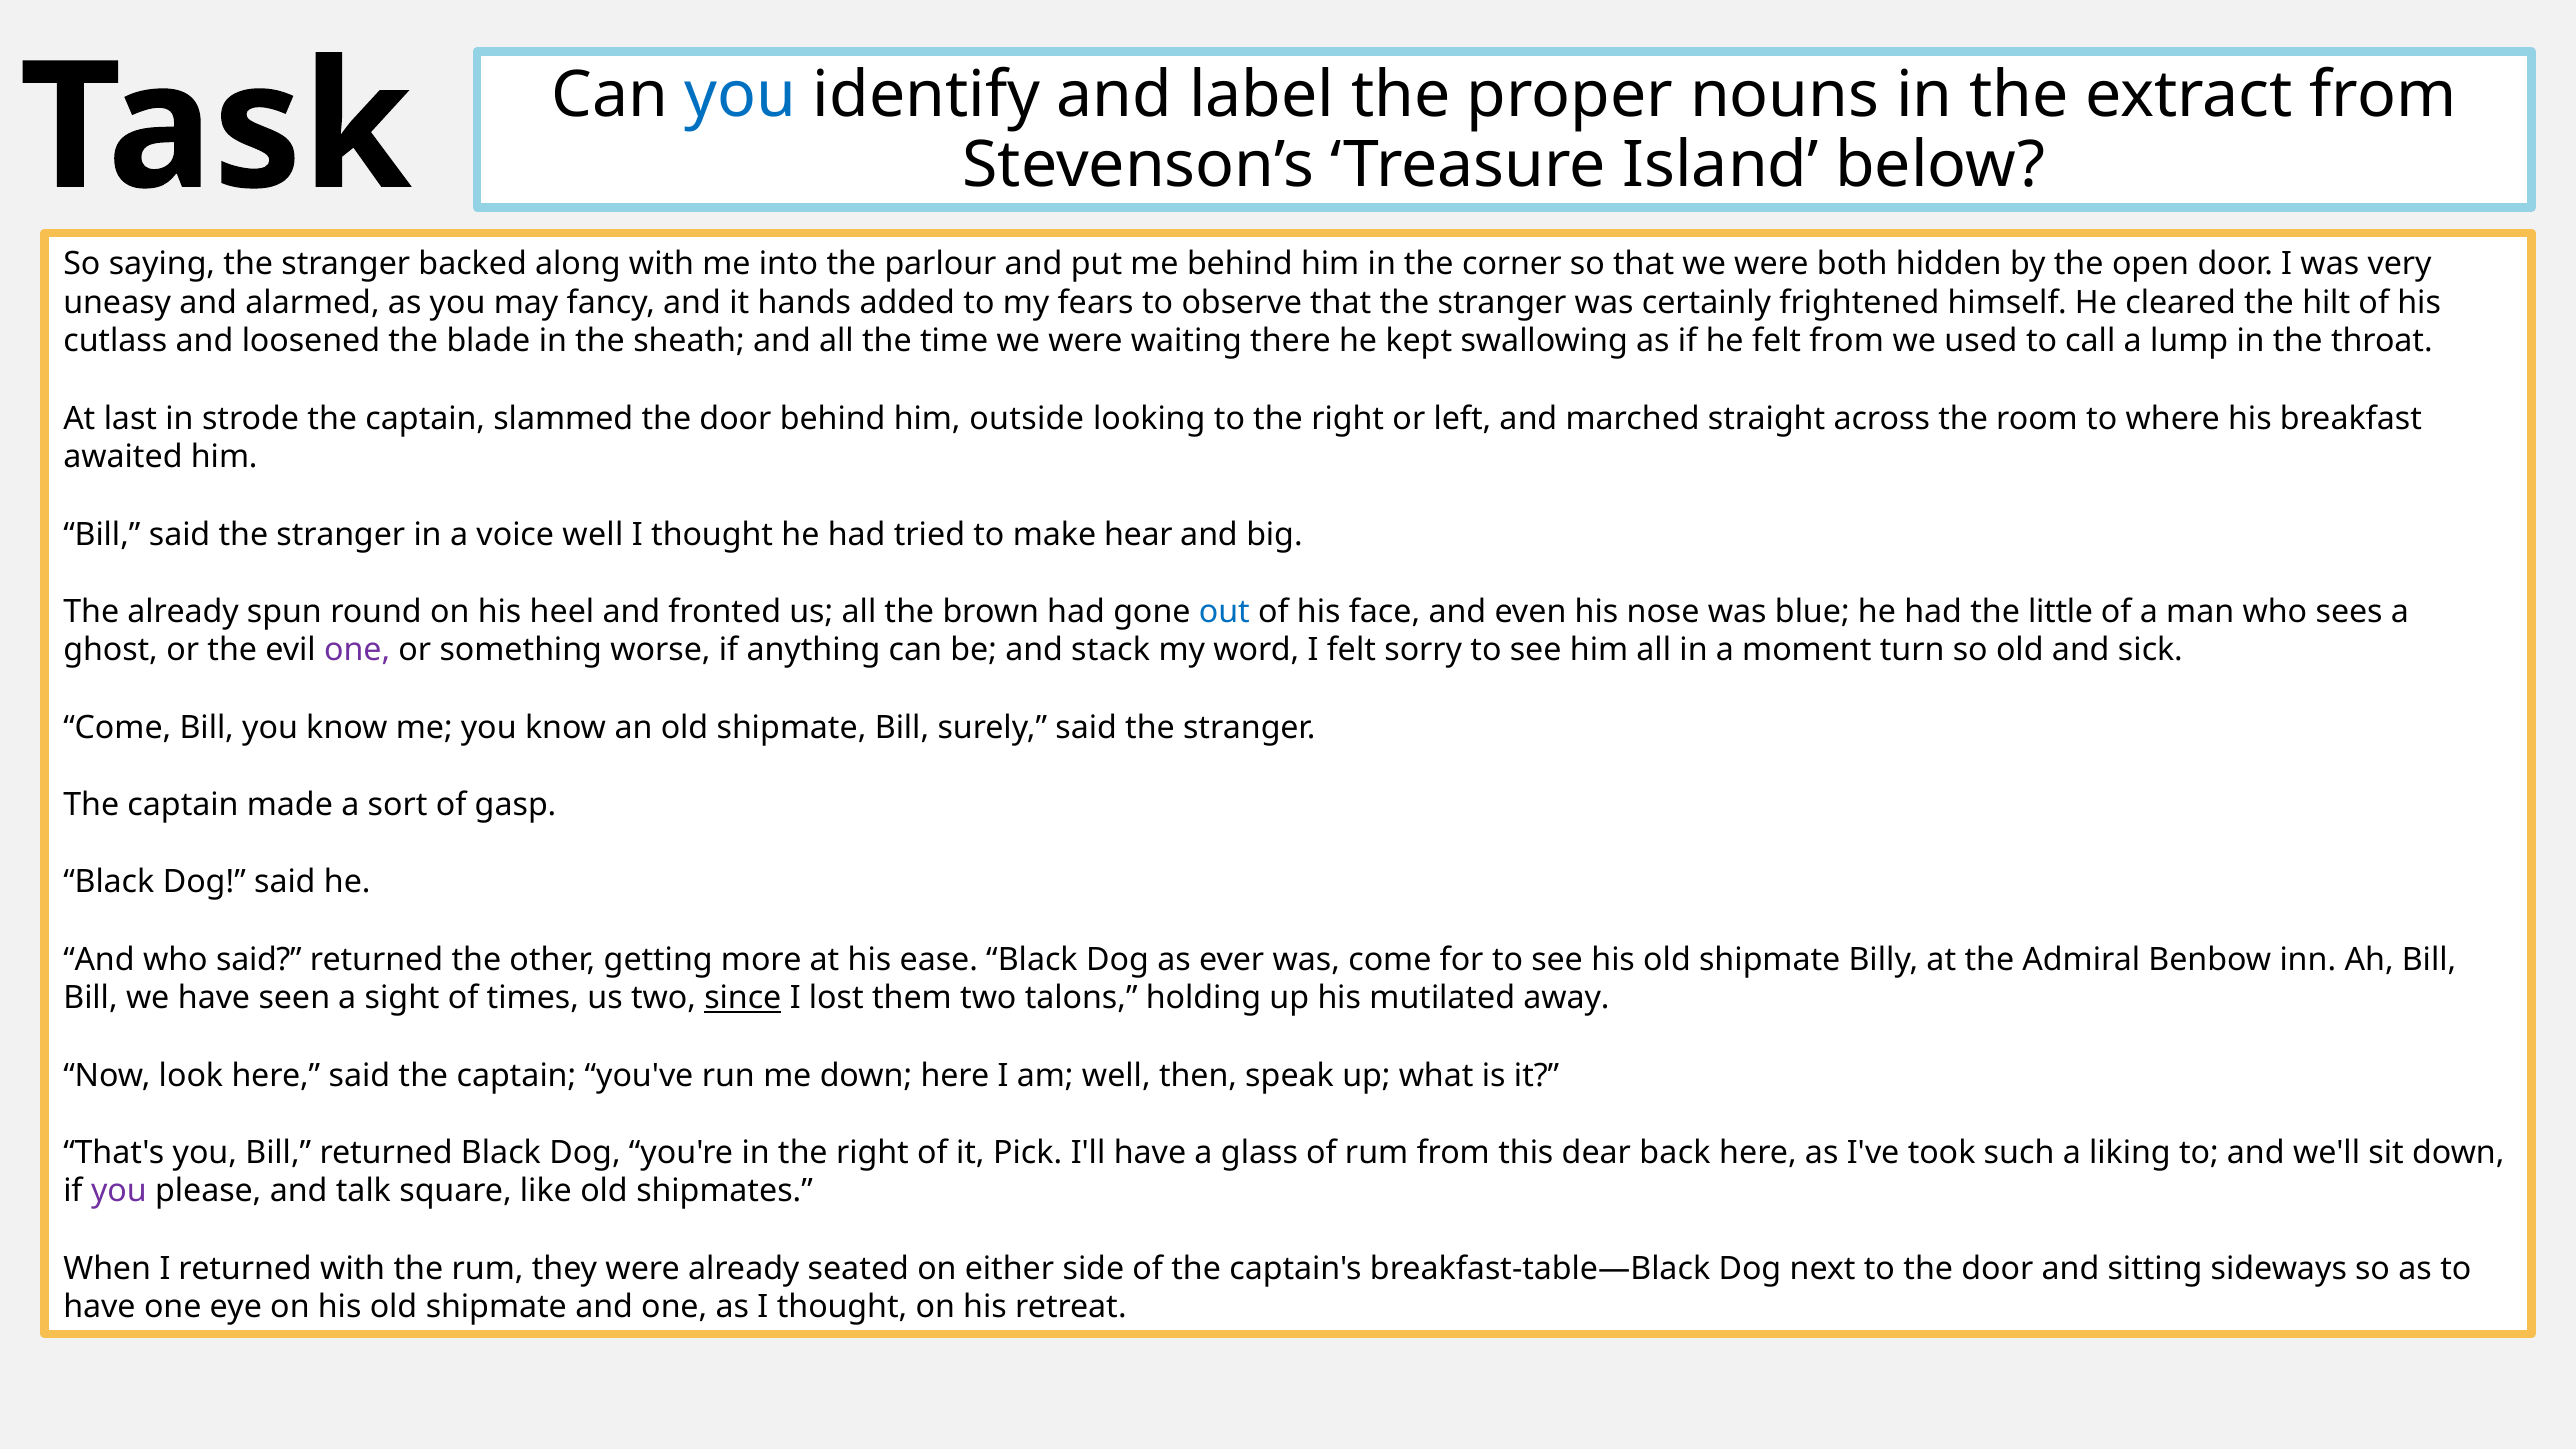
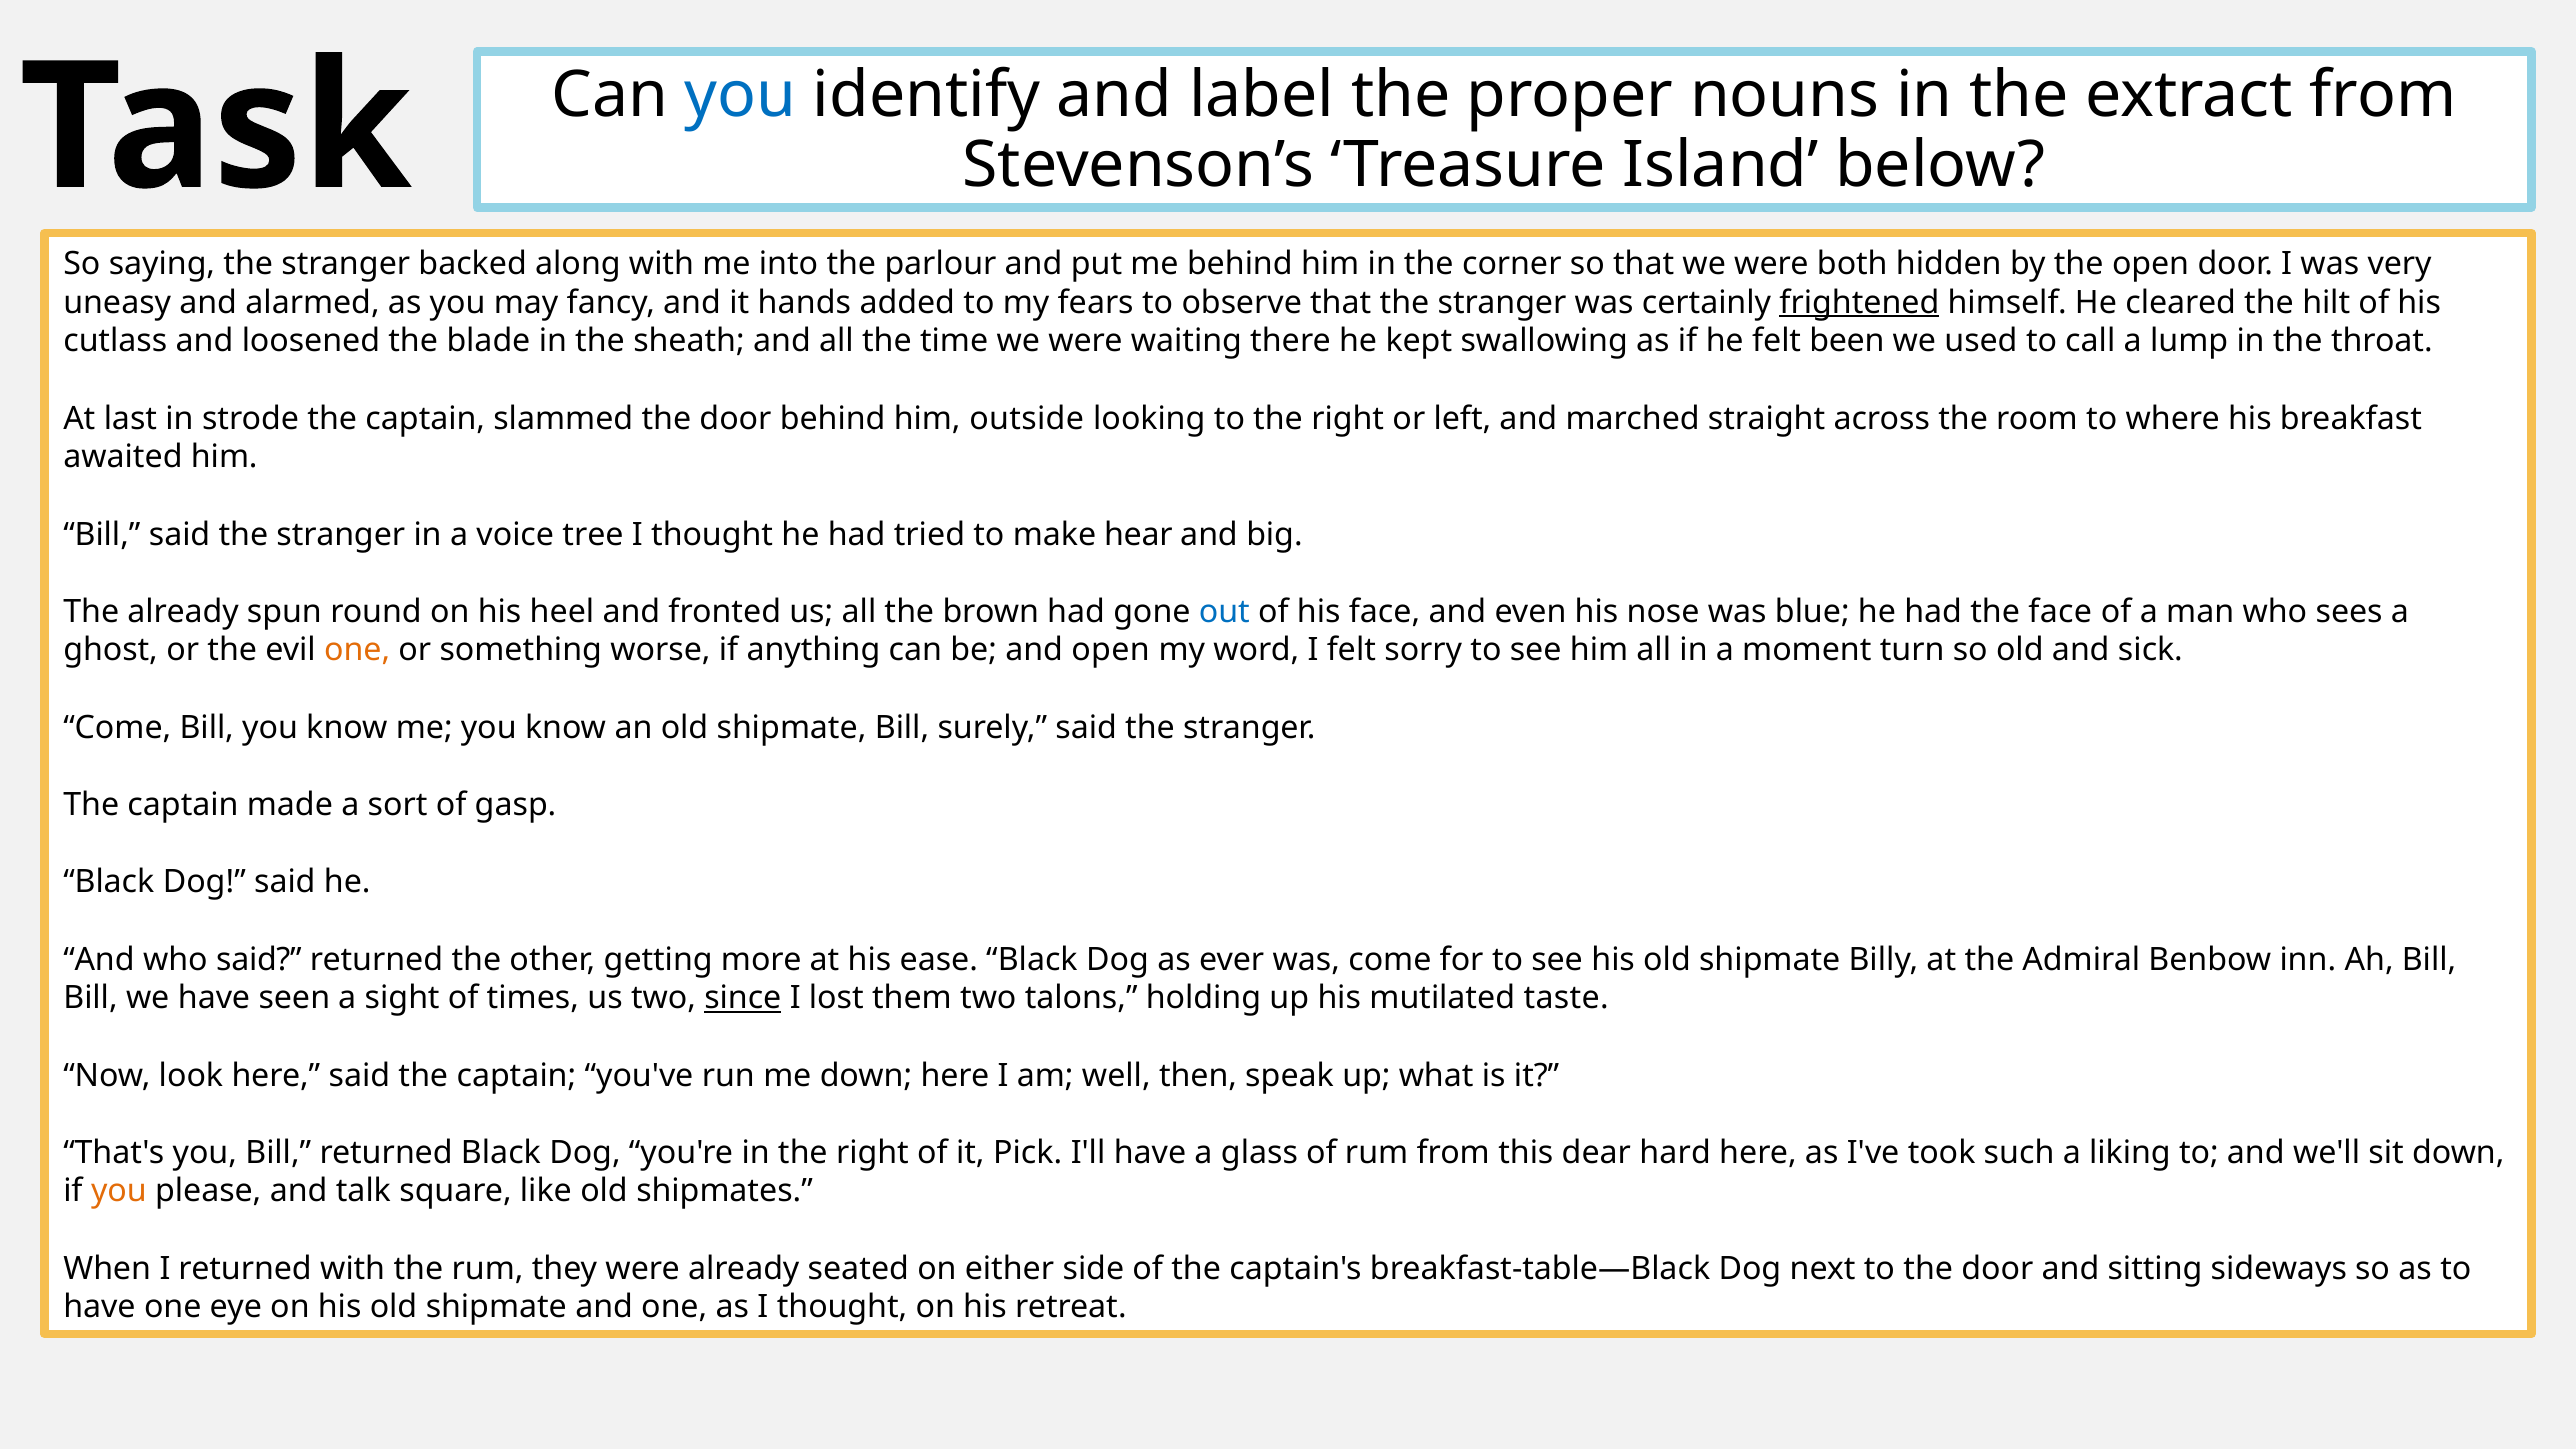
frightened underline: none -> present
felt from: from -> been
voice well: well -> tree
the little: little -> face
one at (357, 650) colour: purple -> orange
and stack: stack -> open
away: away -> taste
back: back -> hard
you at (119, 1191) colour: purple -> orange
